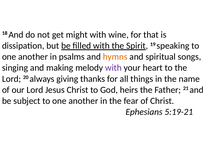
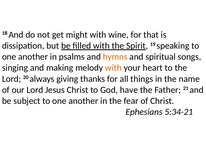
with at (113, 68) colour: purple -> orange
heirs: heirs -> have
5:19-21: 5:19-21 -> 5:34-21
